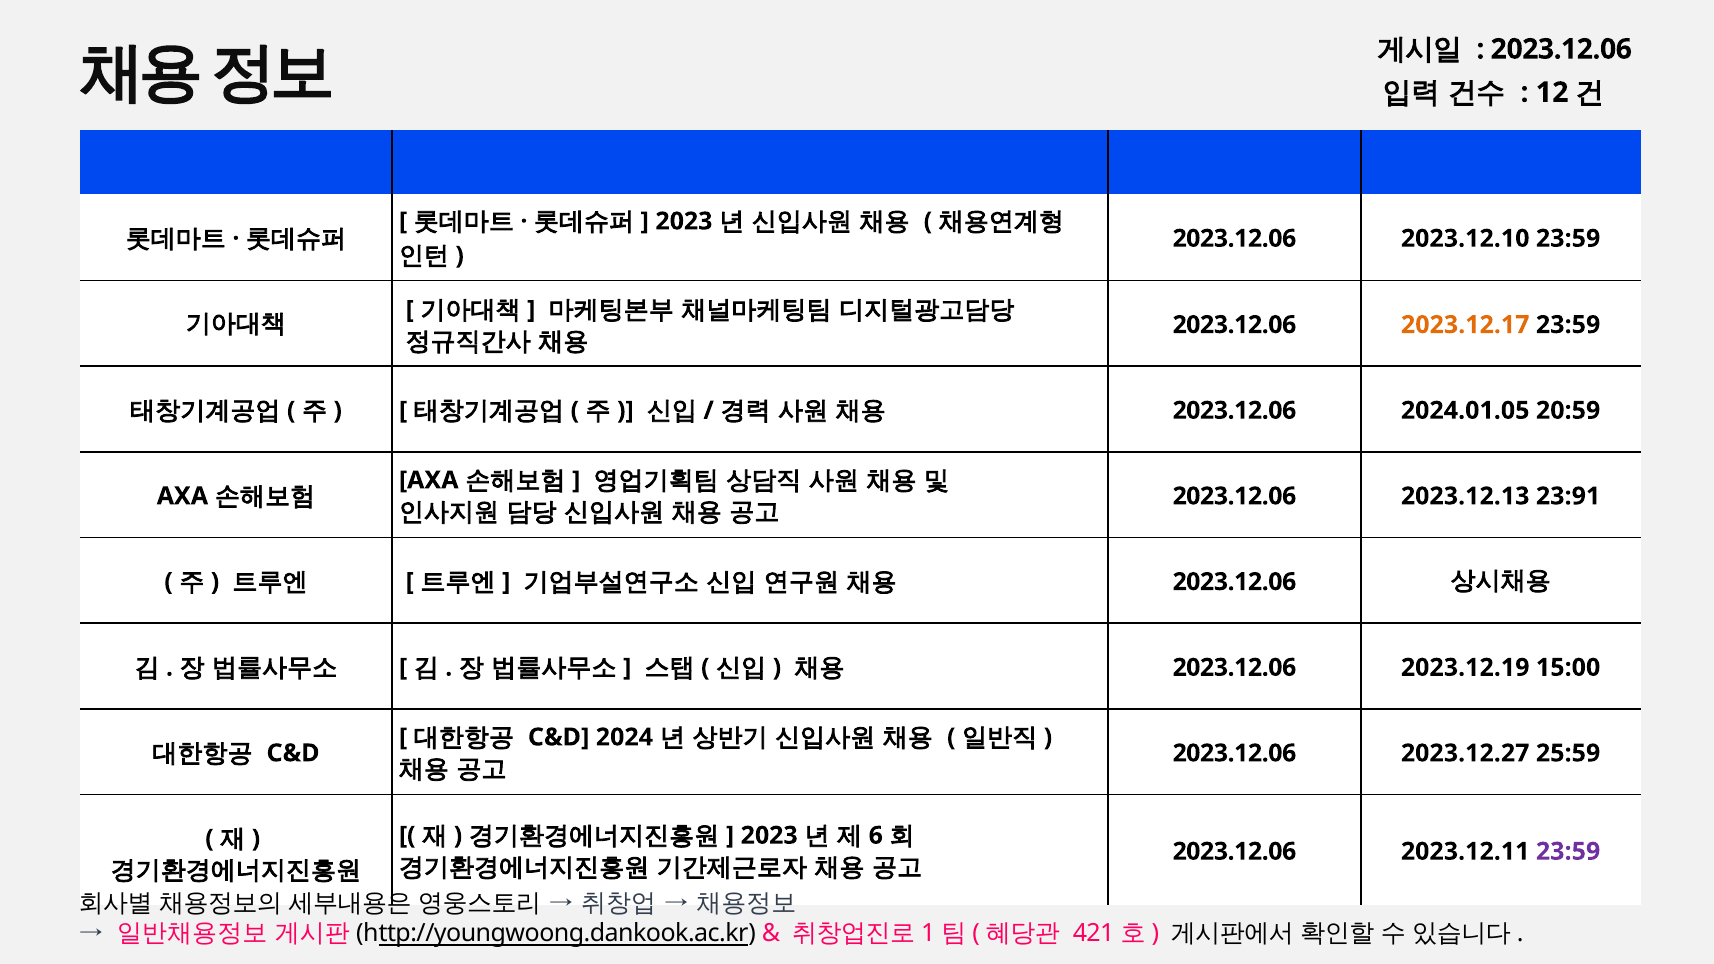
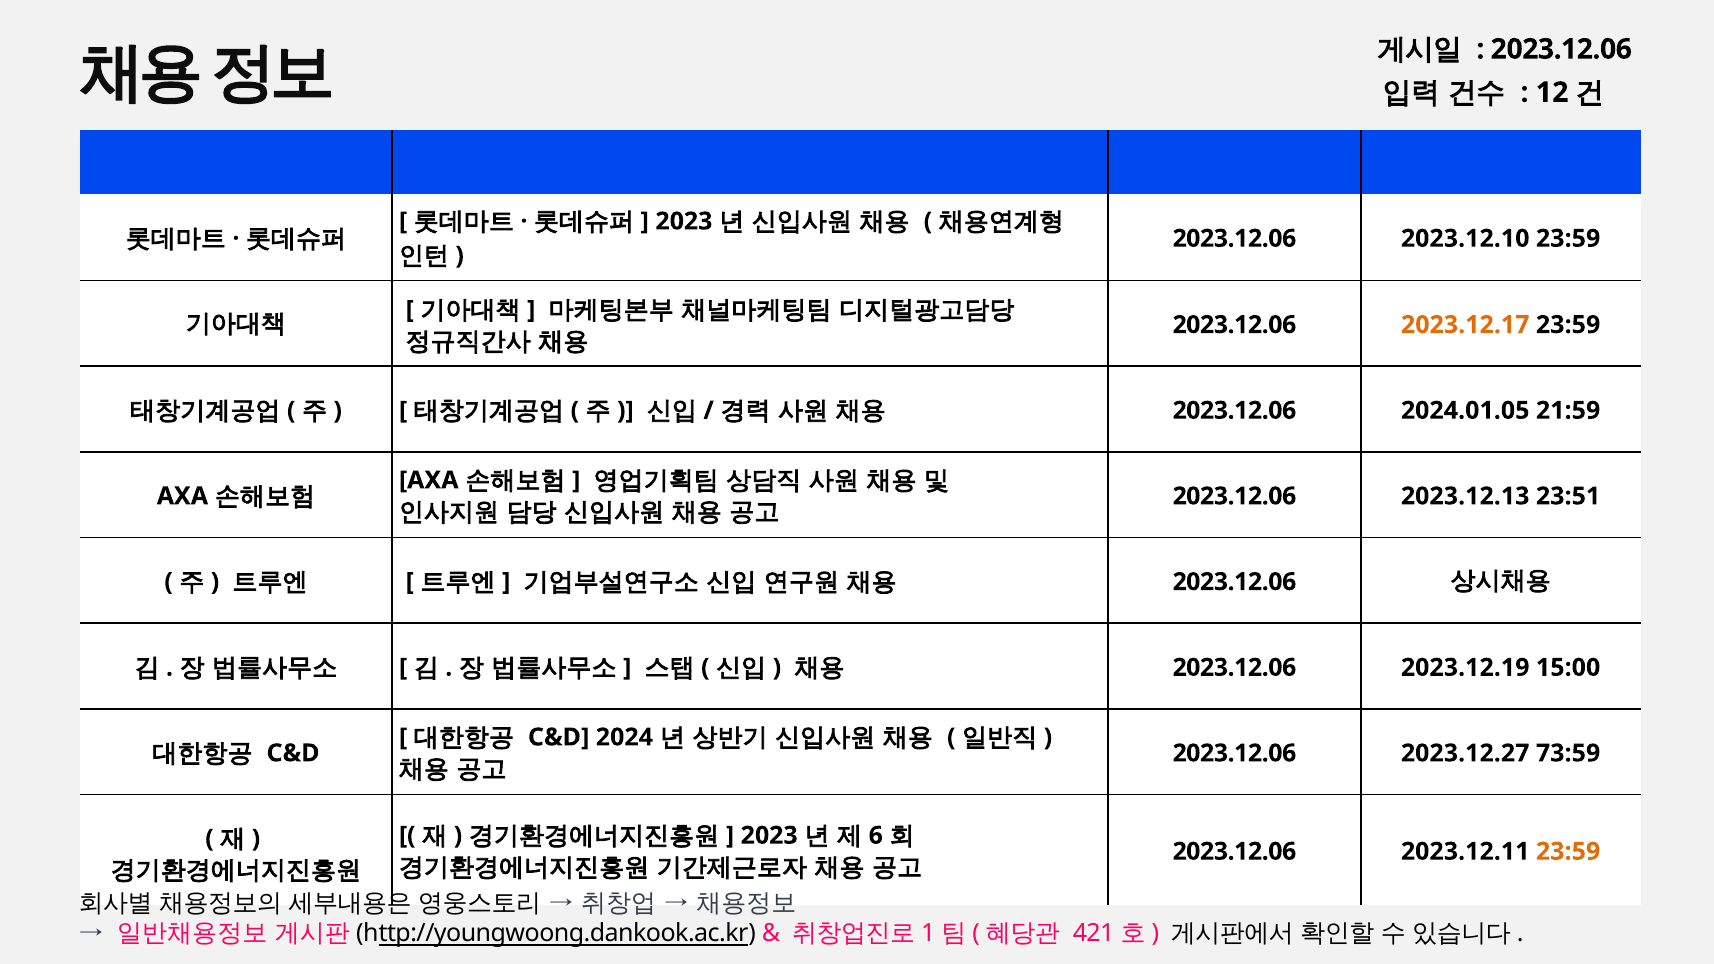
20:59: 20:59 -> 21:59
23:91: 23:91 -> 23:51
25:59: 25:59 -> 73:59
23:59 at (1568, 852) colour: purple -> orange
